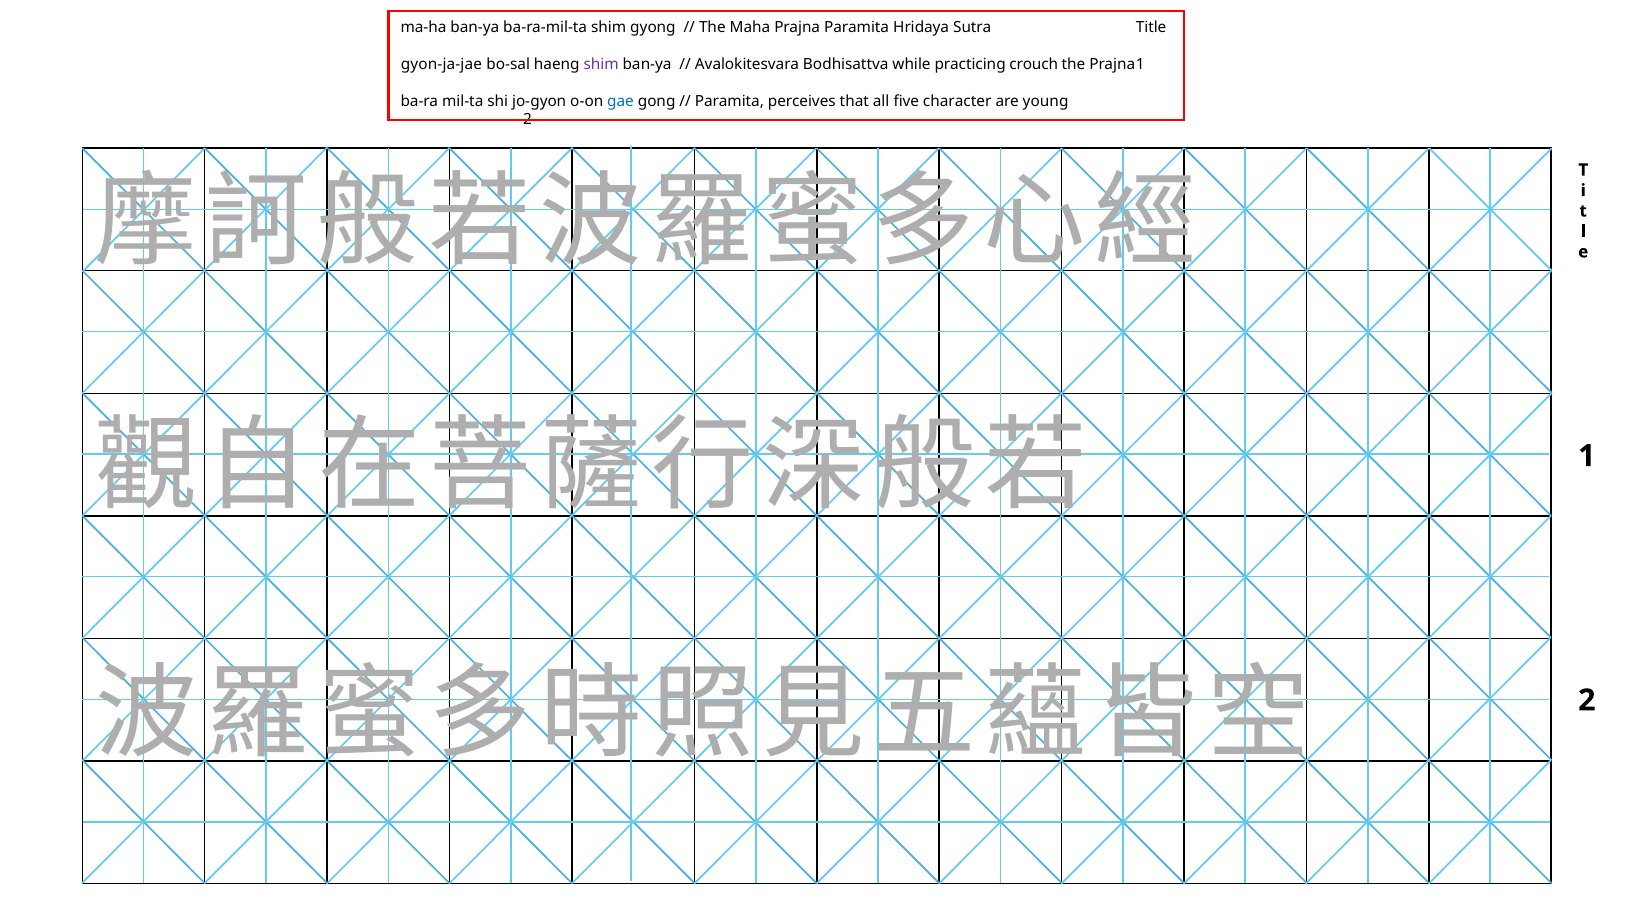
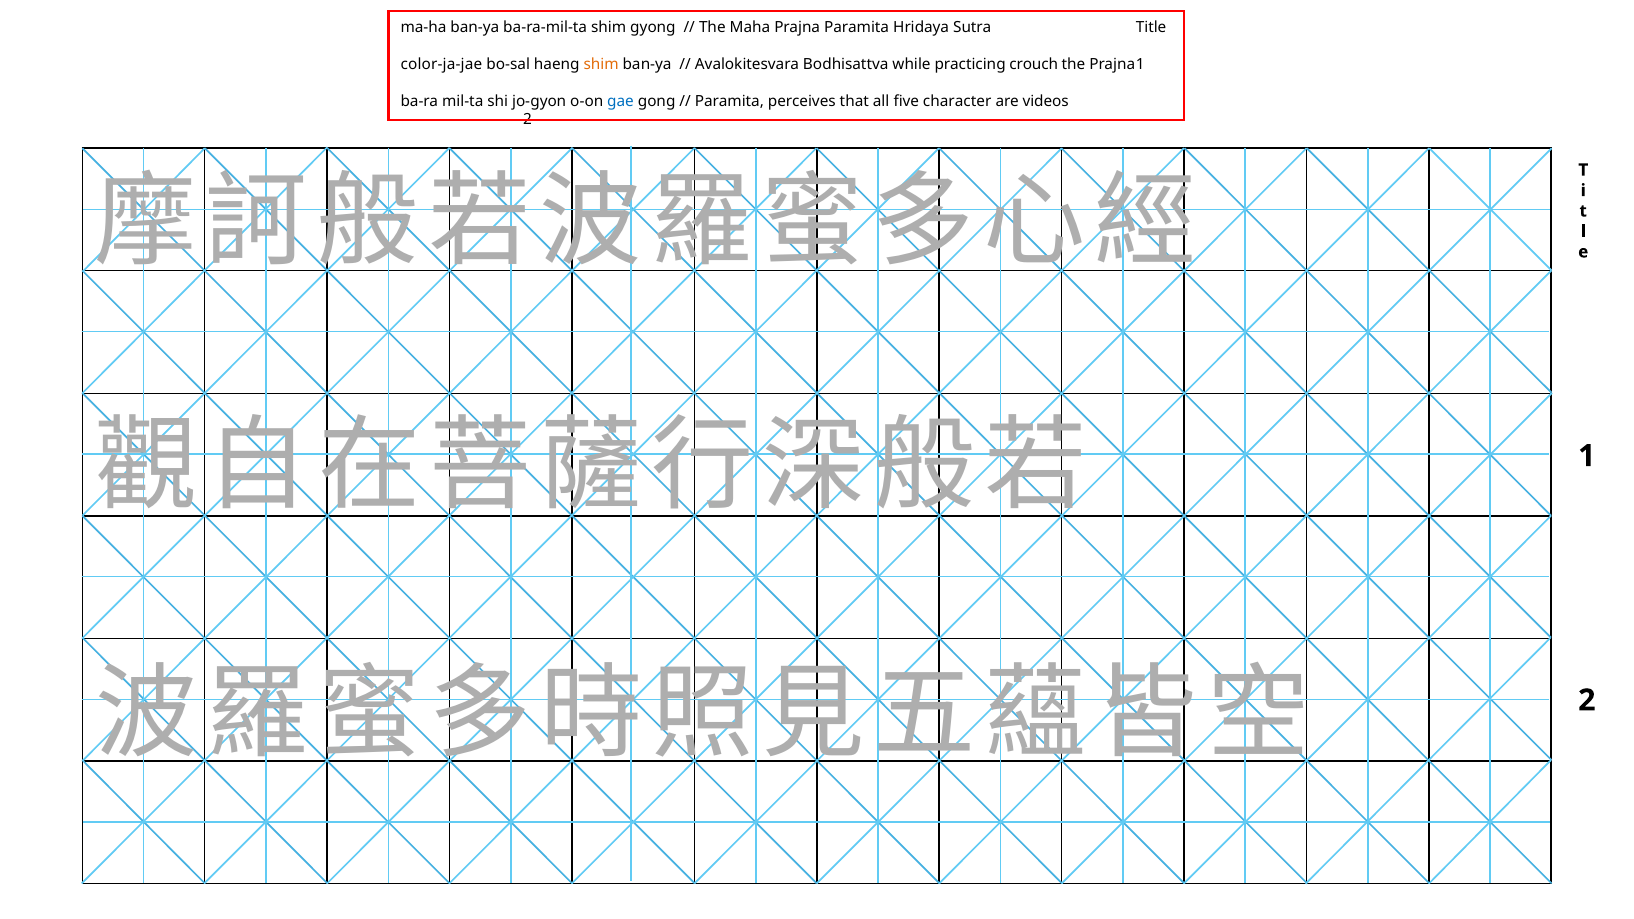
gyon-ja-jae: gyon-ja-jae -> color-ja-jae
shim at (601, 64) colour: purple -> orange
young: young -> videos
